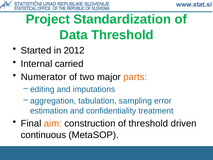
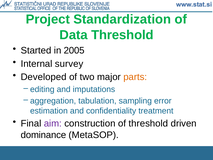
2012: 2012 -> 2005
carried: carried -> survey
Numerator: Numerator -> Developed
aim colour: orange -> purple
continuous: continuous -> dominance
